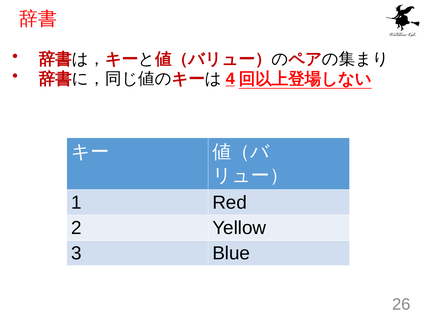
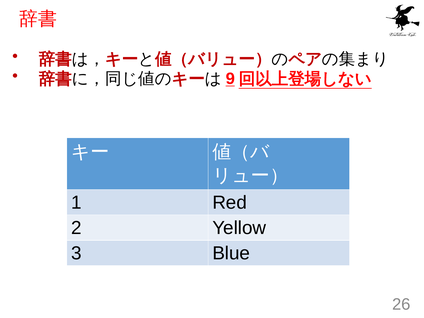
4: 4 -> 9
